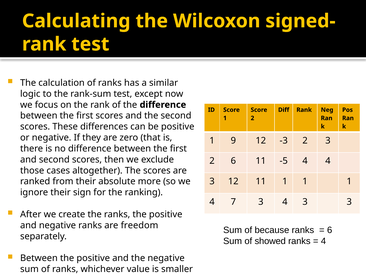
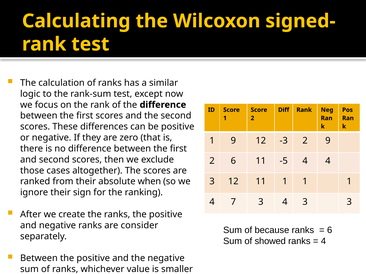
2 3: 3 -> 9
more: more -> when
freedom: freedom -> consider
